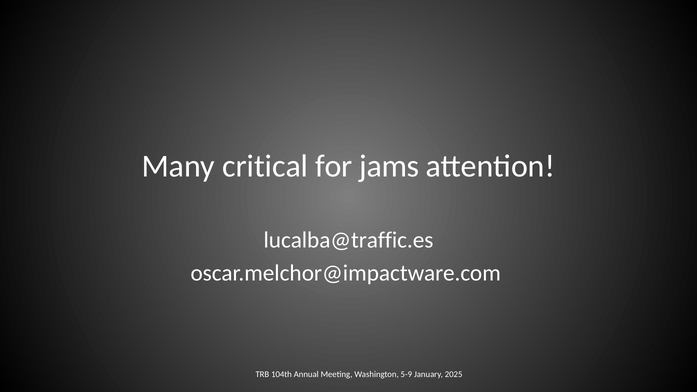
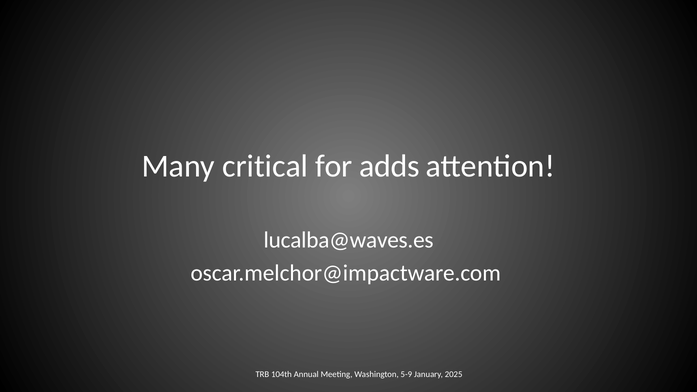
jams: jams -> adds
lucalba@traffic.es: lucalba@traffic.es -> lucalba@waves.es
